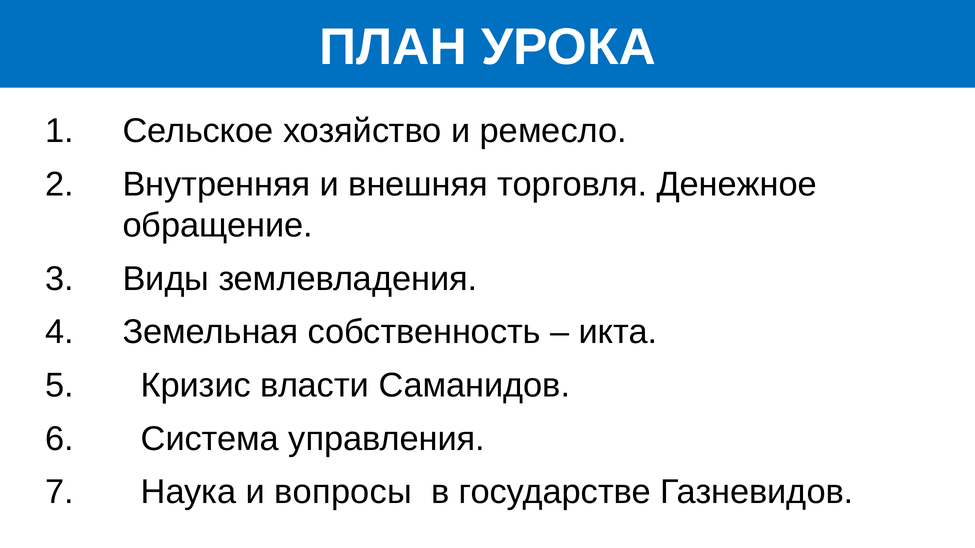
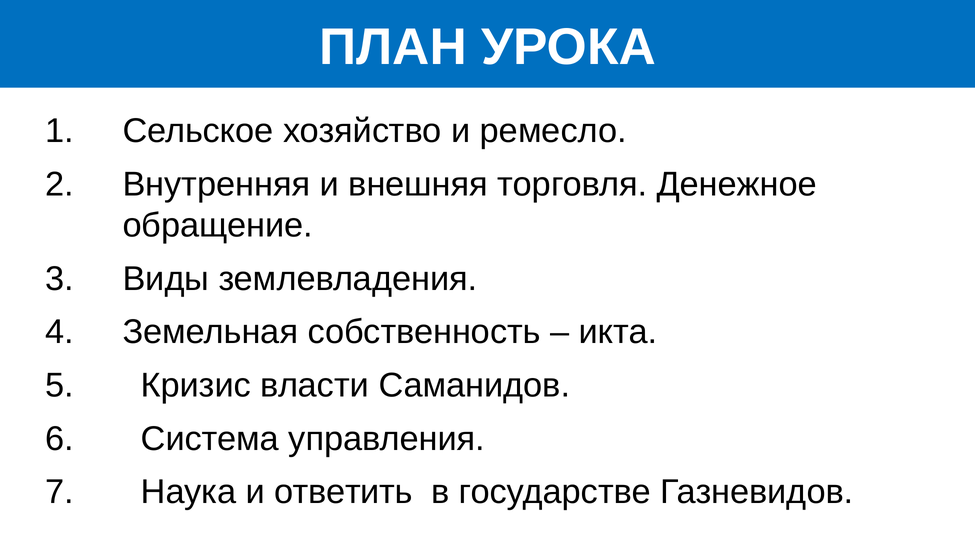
вопросы: вопросы -> ответить
